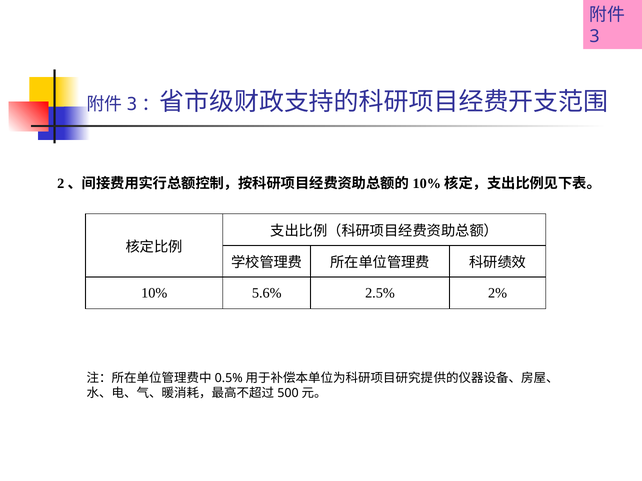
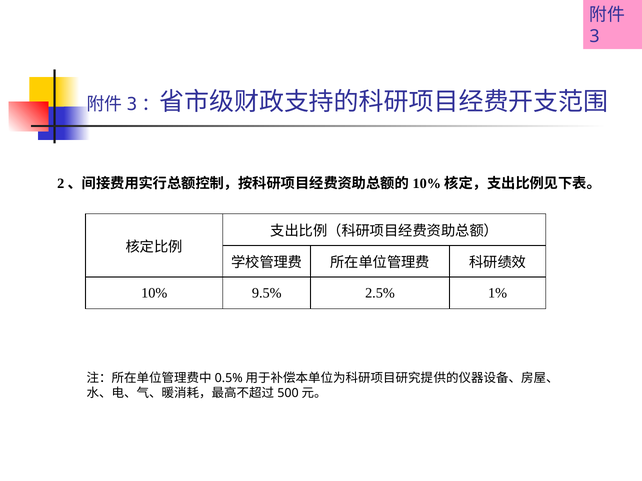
5.6%: 5.6% -> 9.5%
2%: 2% -> 1%
